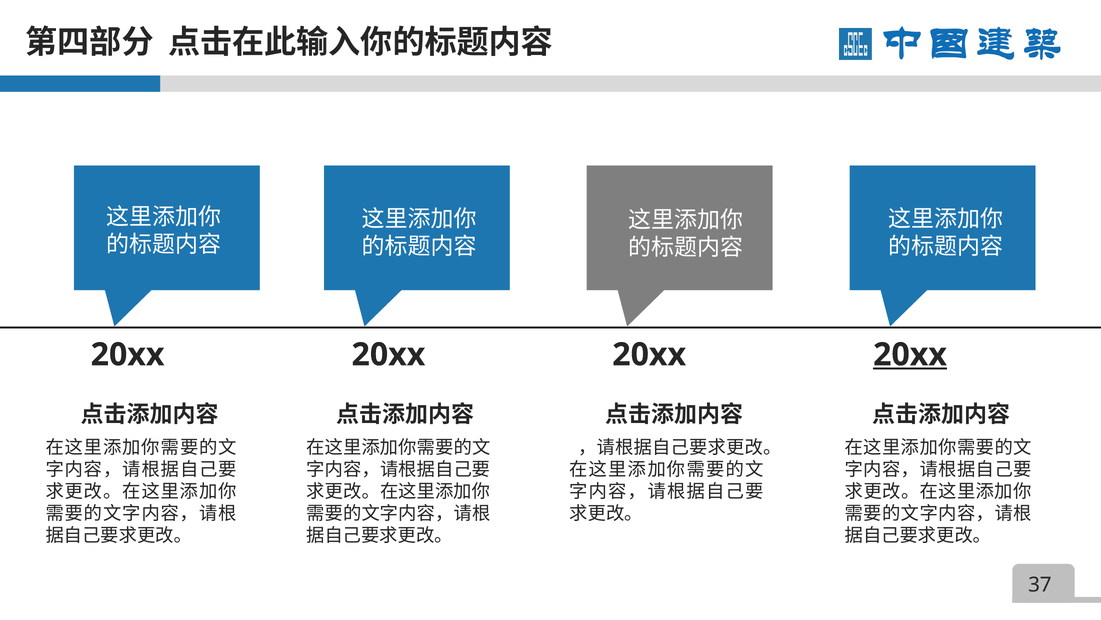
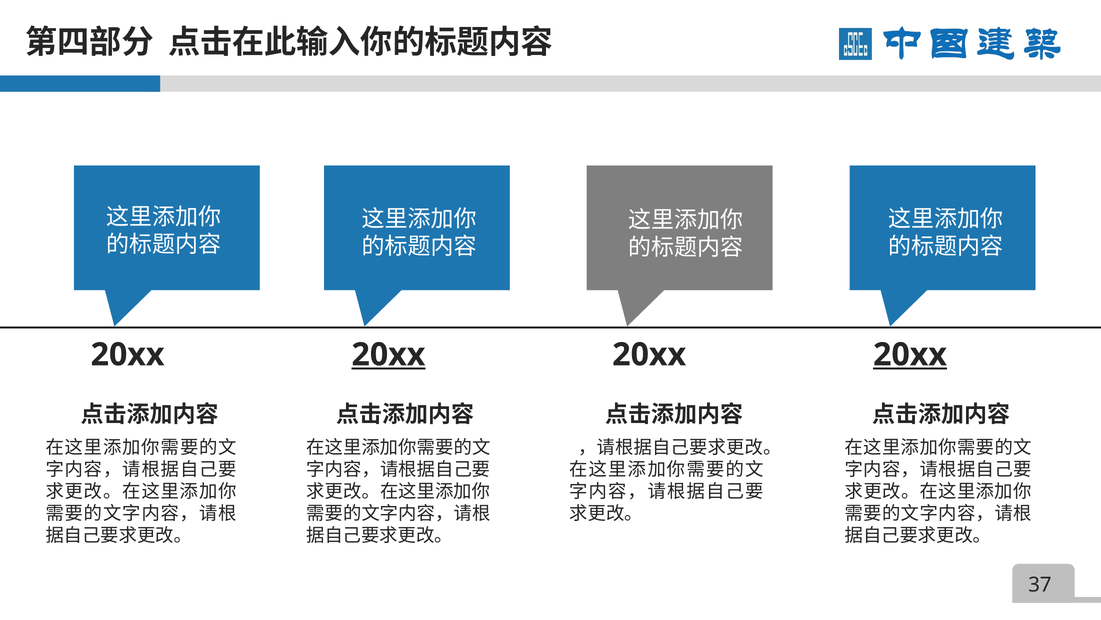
20xx at (388, 354) underline: none -> present
